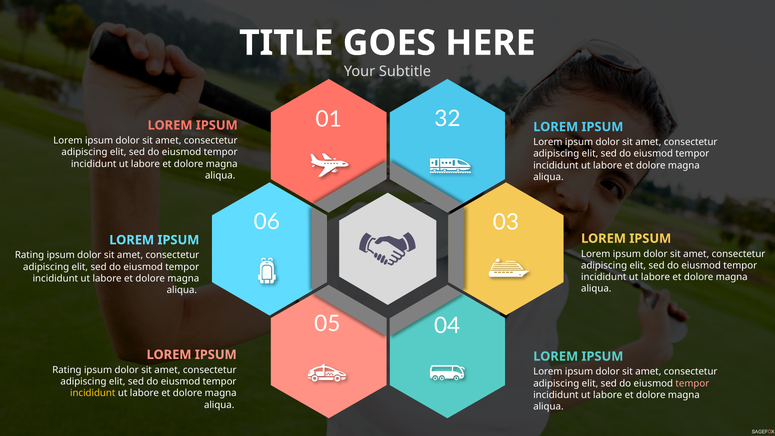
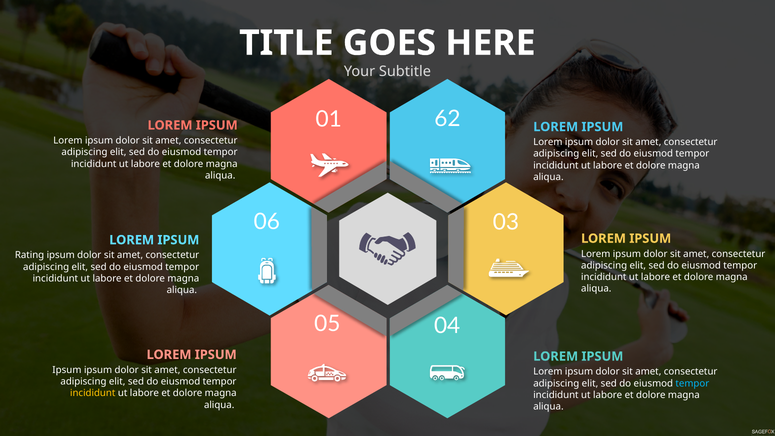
32: 32 -> 62
Rating at (67, 370): Rating -> Ipsum
tempor at (692, 383) colour: pink -> light blue
